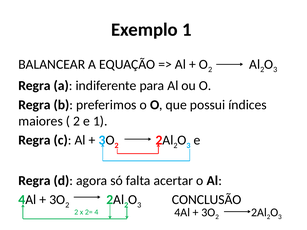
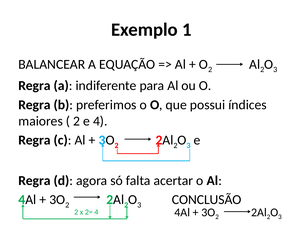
e 1: 1 -> 4
